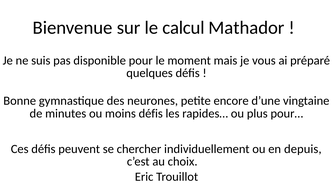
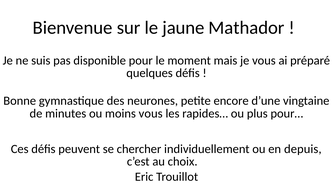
calcul: calcul -> jaune
moins défis: défis -> vous
